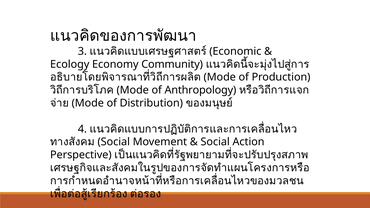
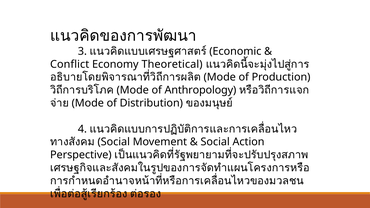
Ecology: Ecology -> Conflict
Community: Community -> Theoretical
